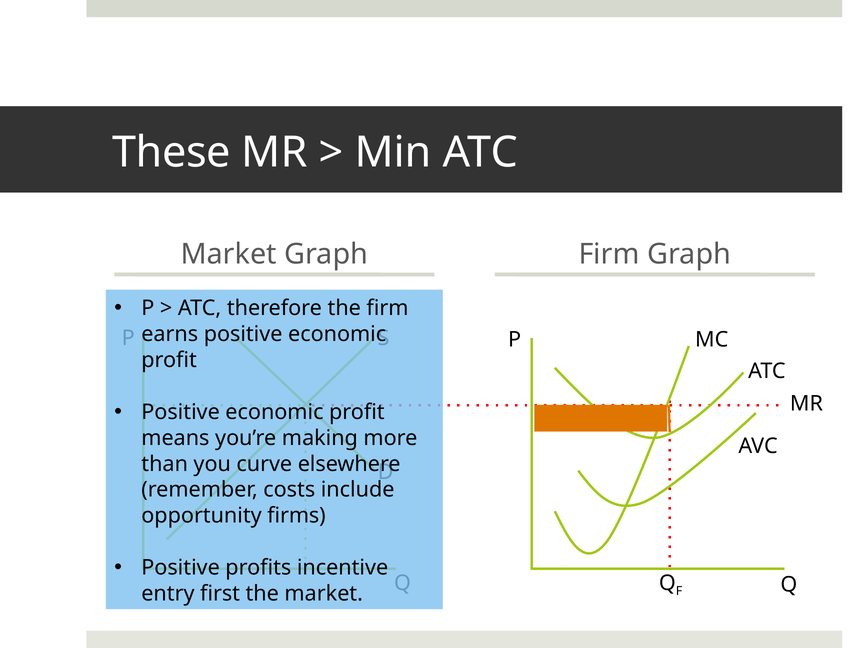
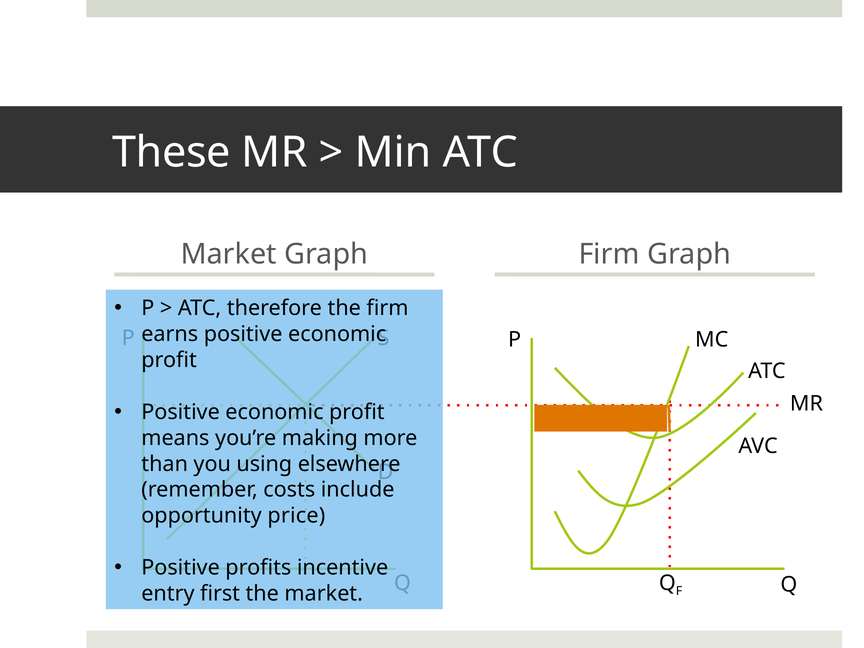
curve: curve -> using
firms: firms -> price
